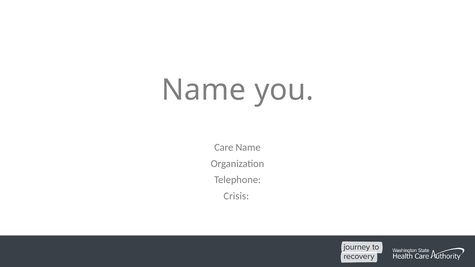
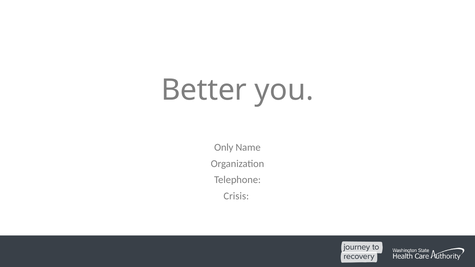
Name at (204, 90): Name -> Better
Care: Care -> Only
